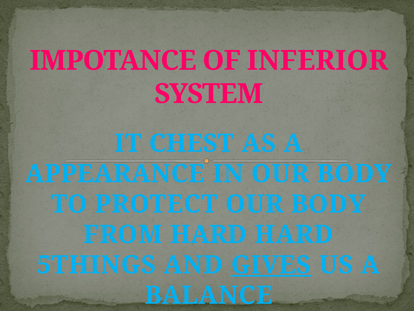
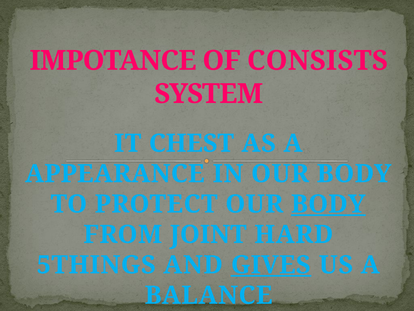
INFERIOR: INFERIOR -> CONSISTS
BODY at (328, 204) underline: none -> present
FROM HARD: HARD -> JOINT
